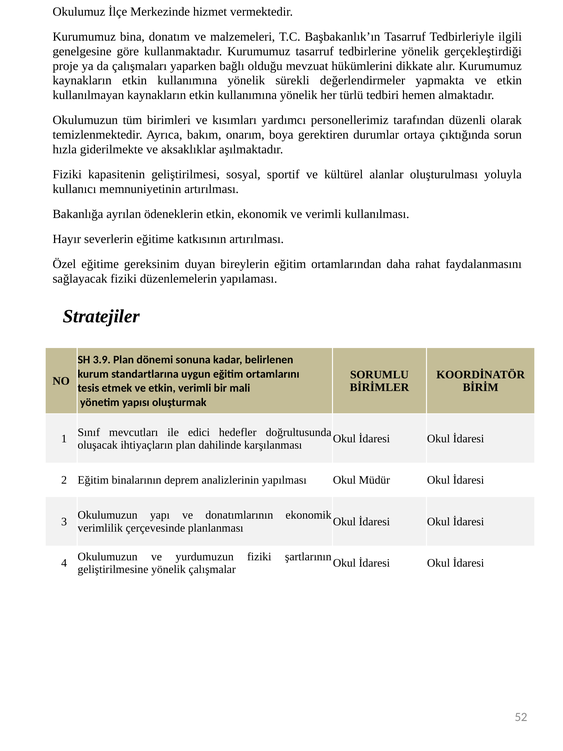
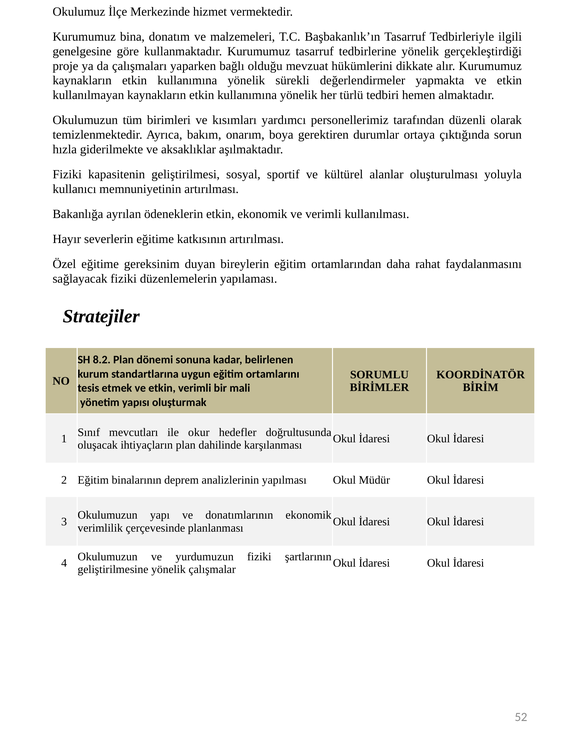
3.9: 3.9 -> 8.2
edici: edici -> okur
